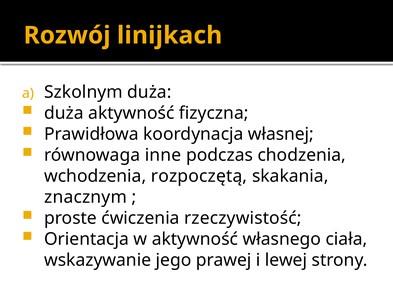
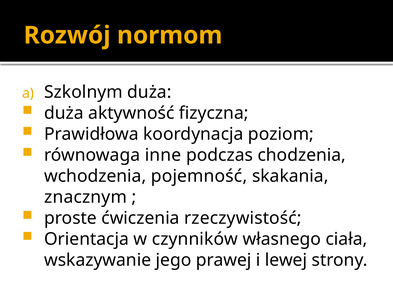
linijkach: linijkach -> normom
własnej: własnej -> poziom
rozpoczętą: rozpoczętą -> pojemność
w aktywność: aktywność -> czynników
